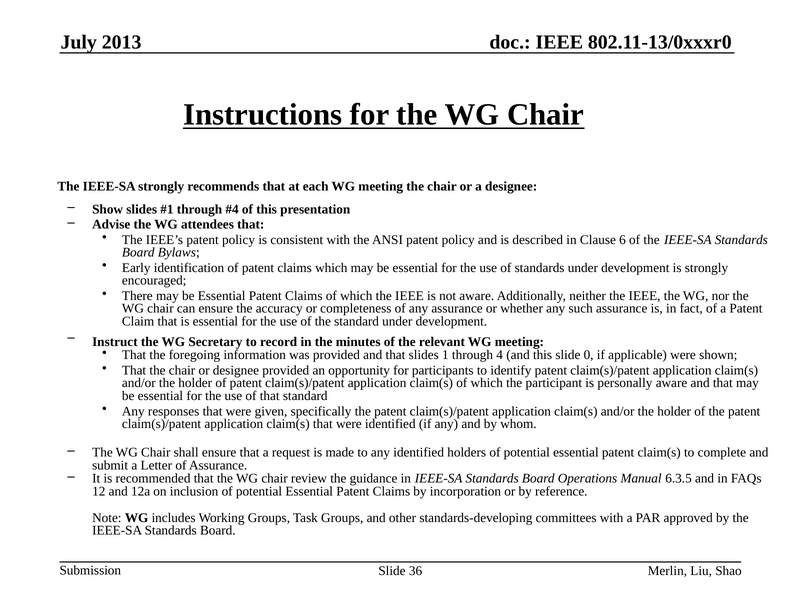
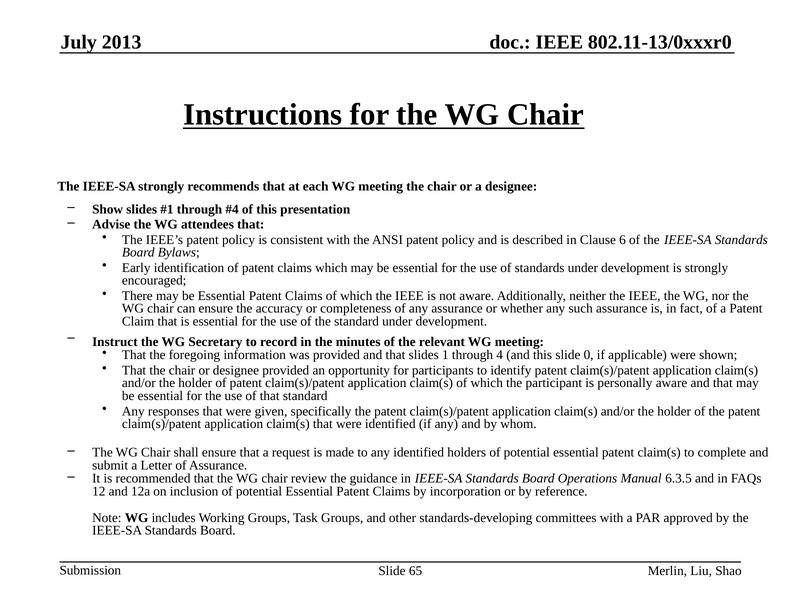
36: 36 -> 65
